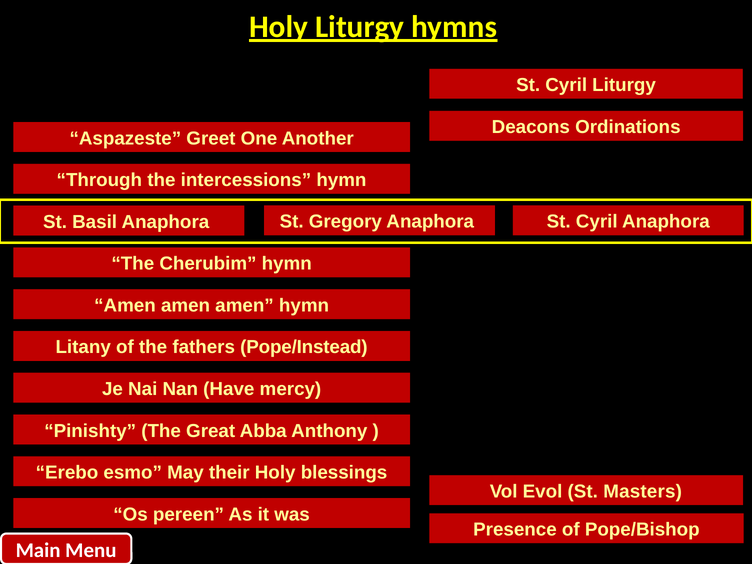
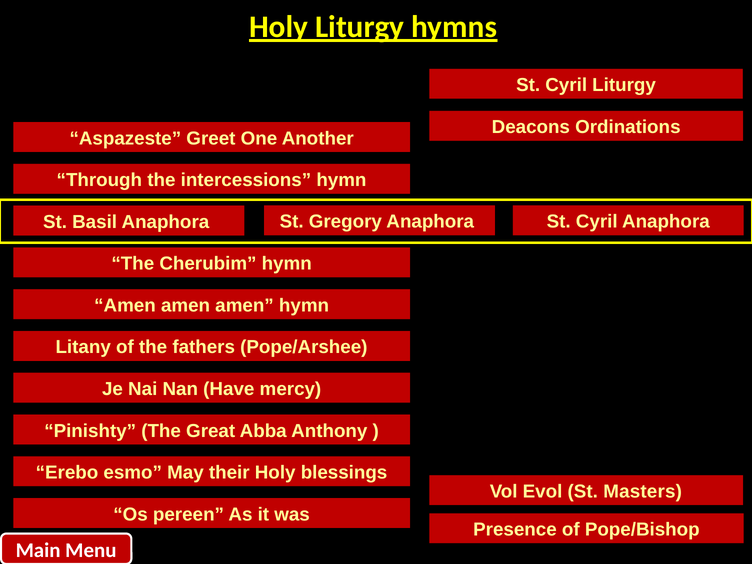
Pope/Instead: Pope/Instead -> Pope/Arshee
